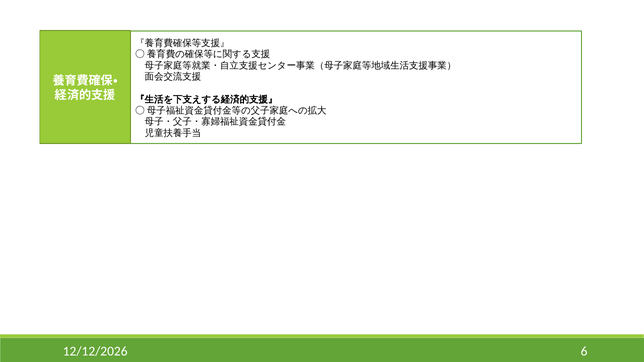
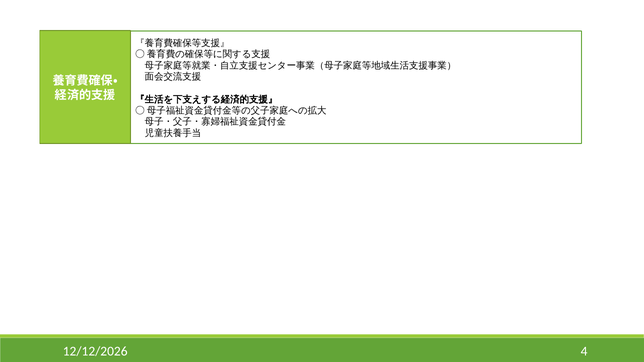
6: 6 -> 4
